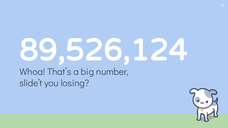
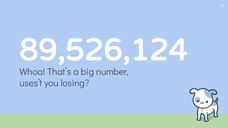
slide’t: slide’t -> uses’t
